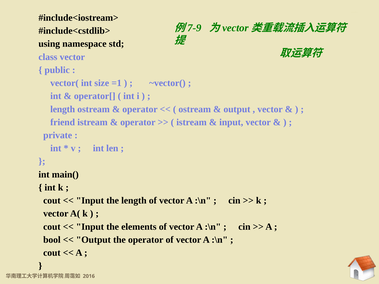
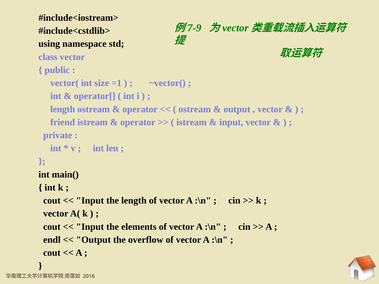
bool: bool -> endl
the operator: operator -> overflow
